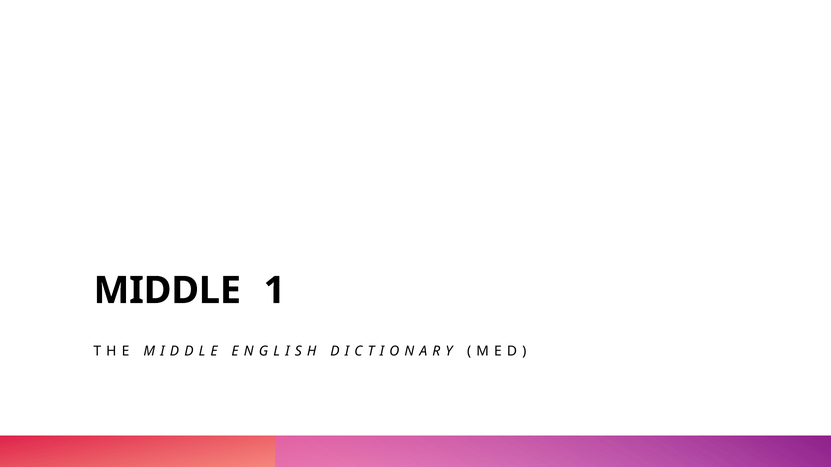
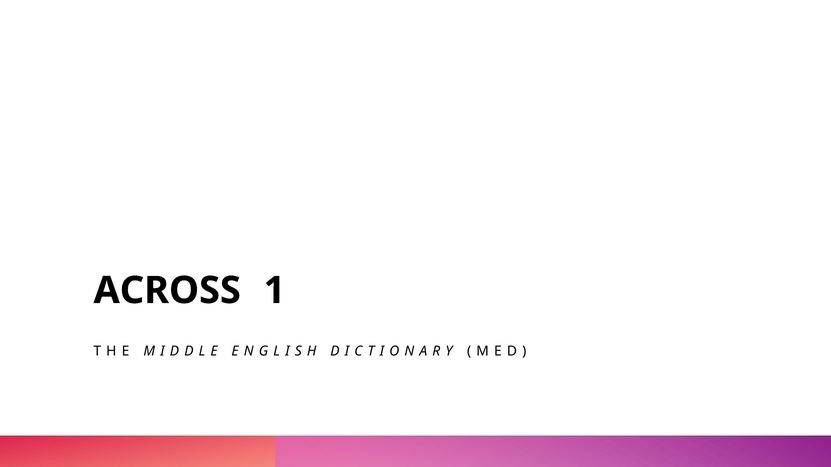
MIDDLE: MIDDLE -> ACROSS
